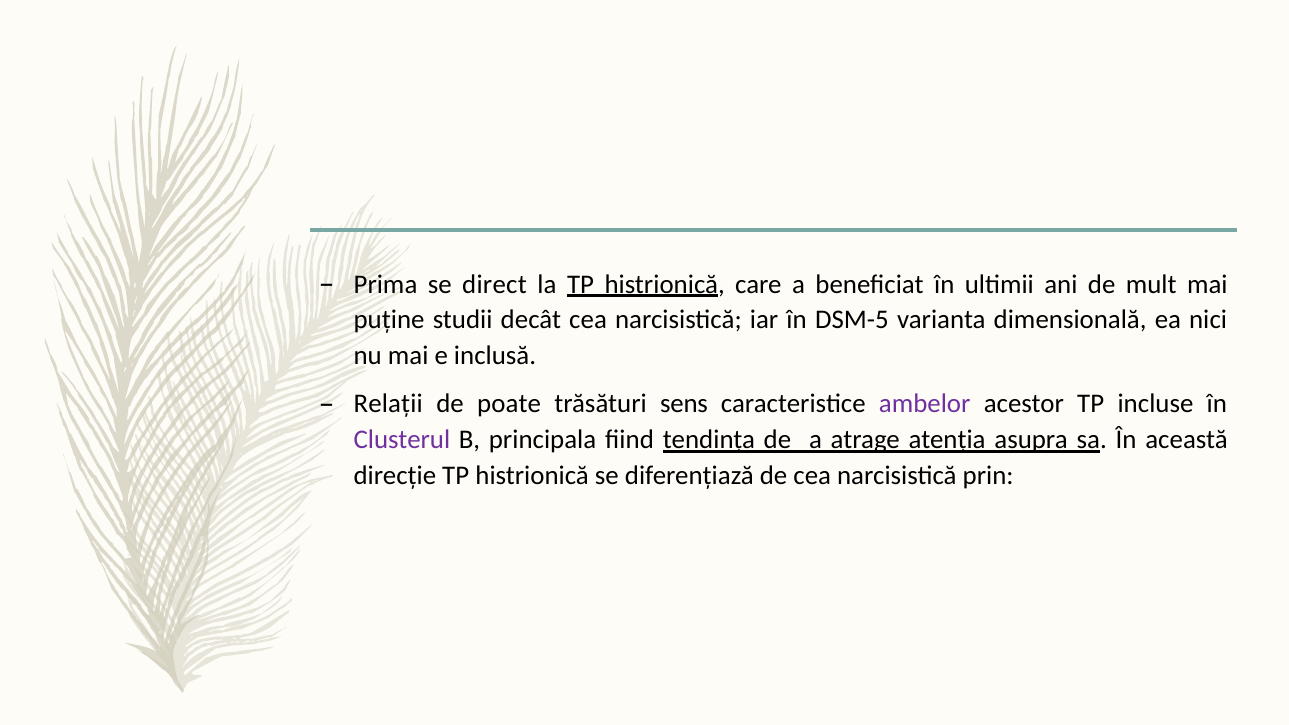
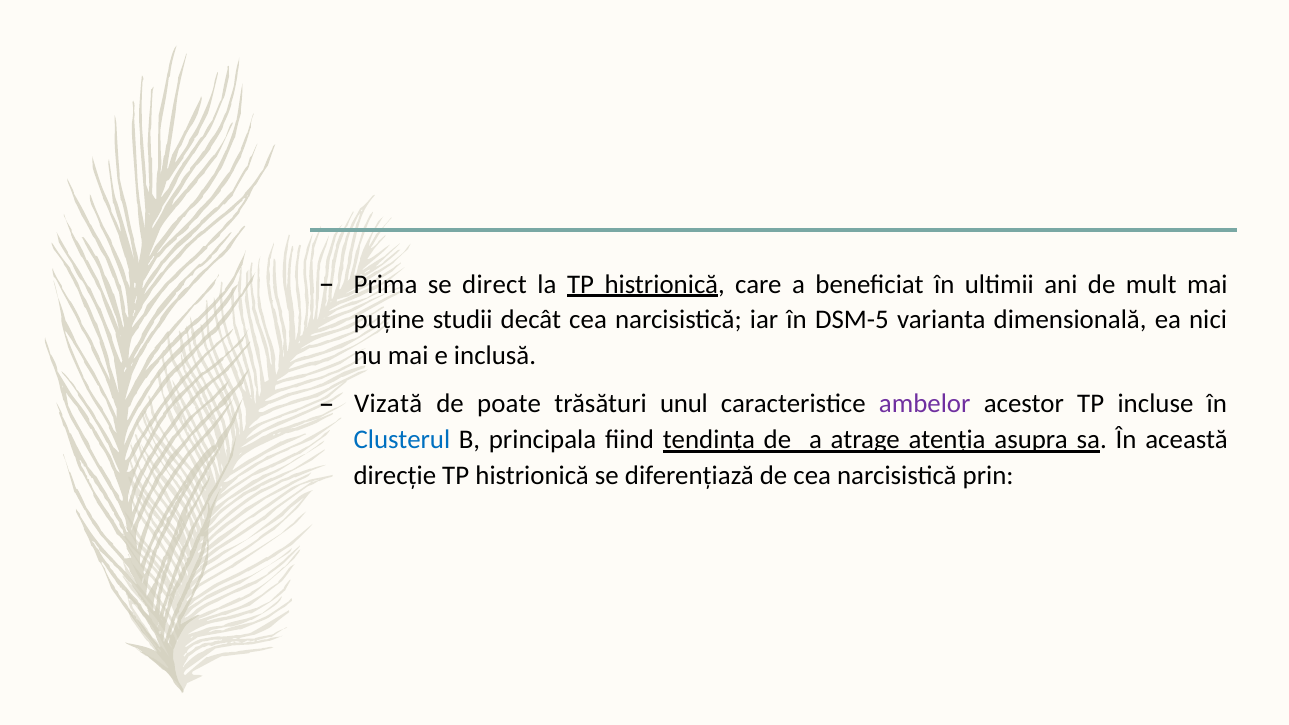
Relaţii: Relaţii -> Vizată
sens: sens -> unul
Clusterul colour: purple -> blue
